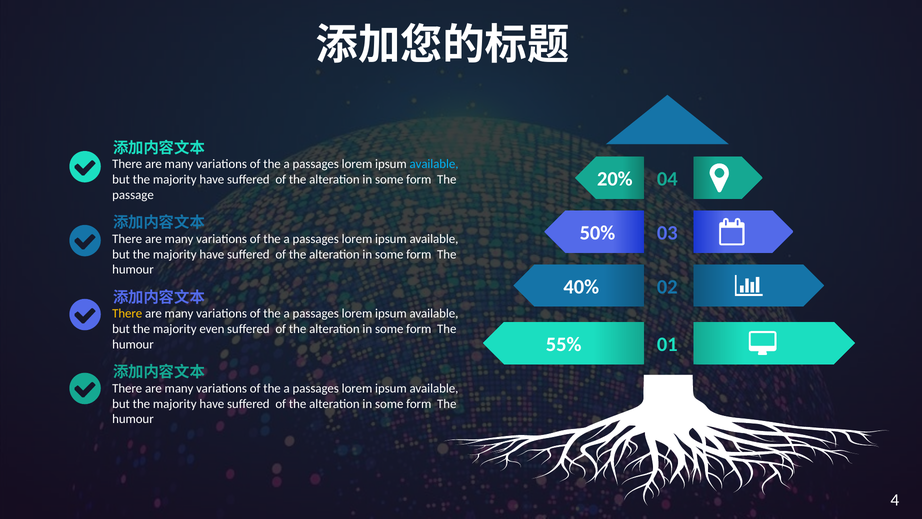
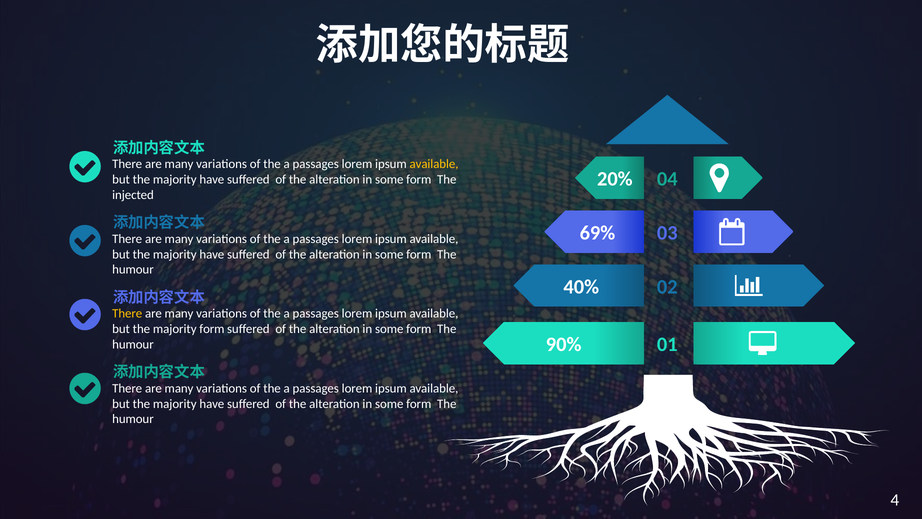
available at (434, 164) colour: light blue -> yellow
passage: passage -> injected
50%: 50% -> 69%
majority even: even -> form
55%: 55% -> 90%
